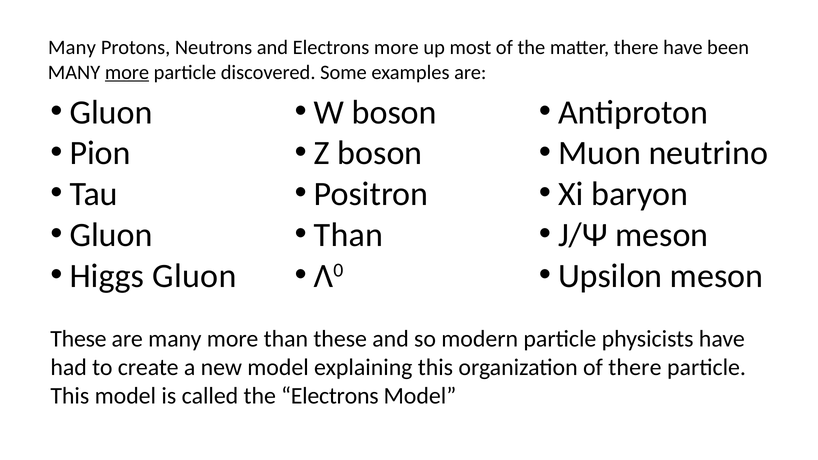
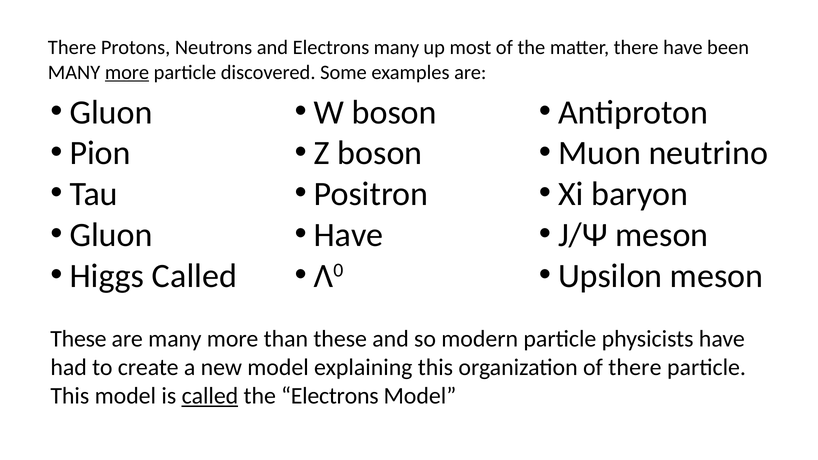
Many at (72, 48): Many -> There
Electrons more: more -> many
Than at (348, 235): Than -> Have
Higgs Gluon: Gluon -> Called
called at (210, 396) underline: none -> present
